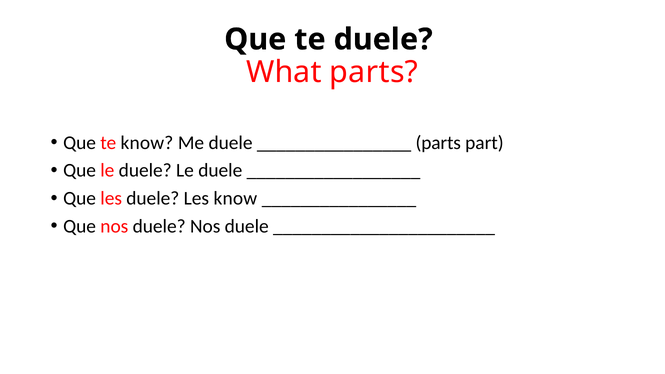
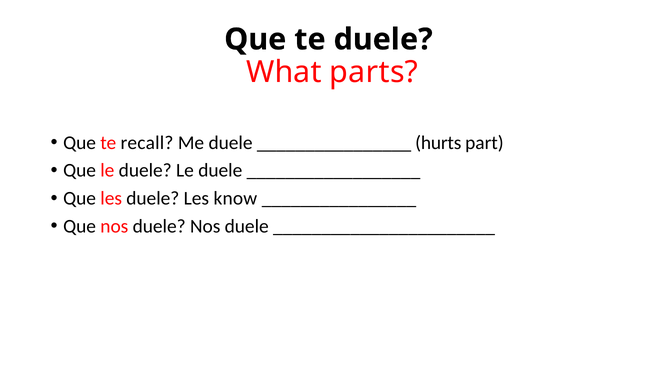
te know: know -> recall
parts at (438, 143): parts -> hurts
